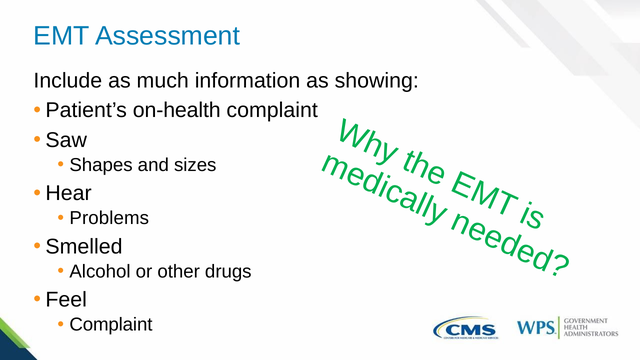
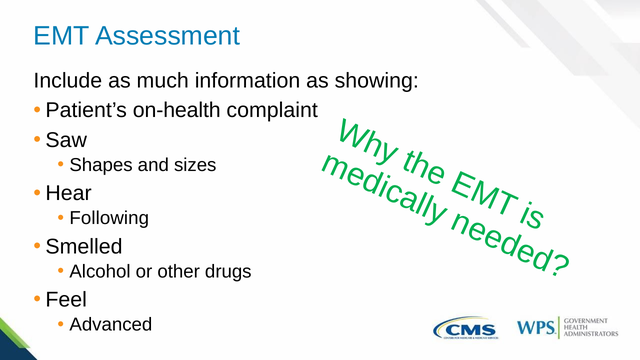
Problems: Problems -> Following
Complaint at (111, 325): Complaint -> Advanced
